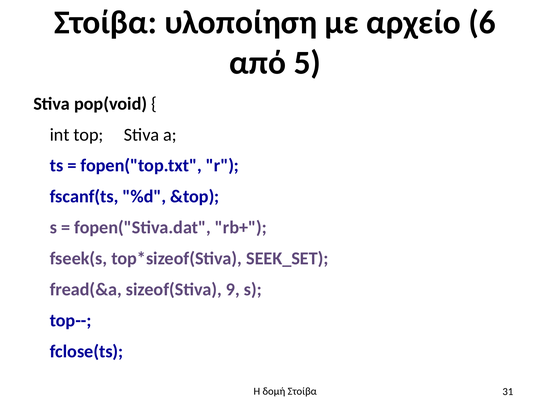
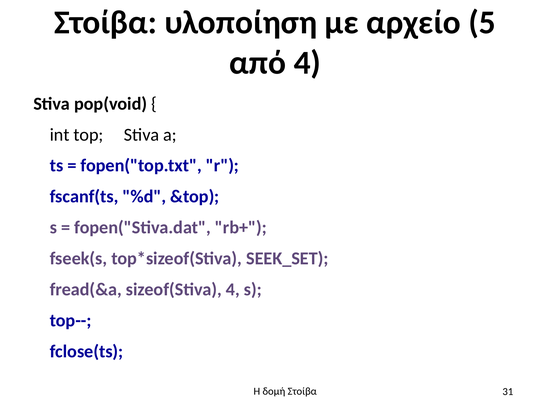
6: 6 -> 5
από 5: 5 -> 4
sizeof(Stiva 9: 9 -> 4
